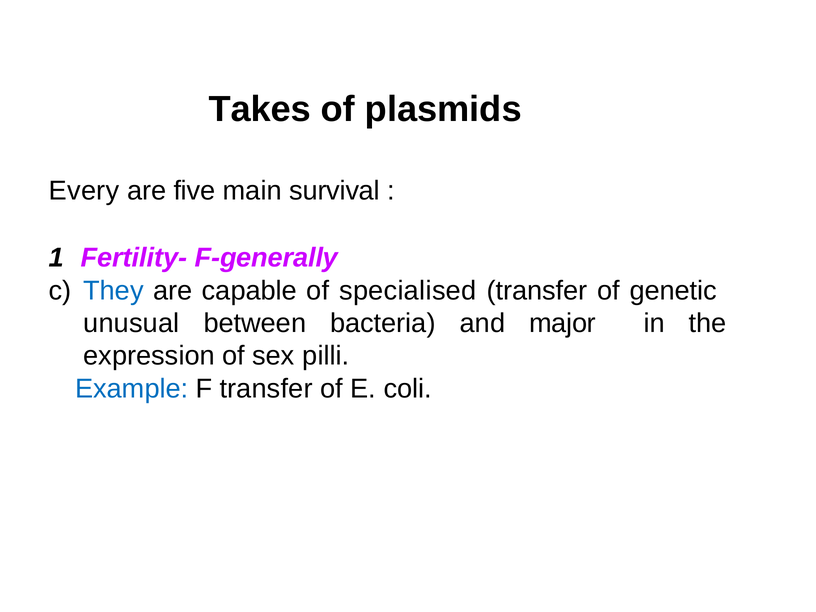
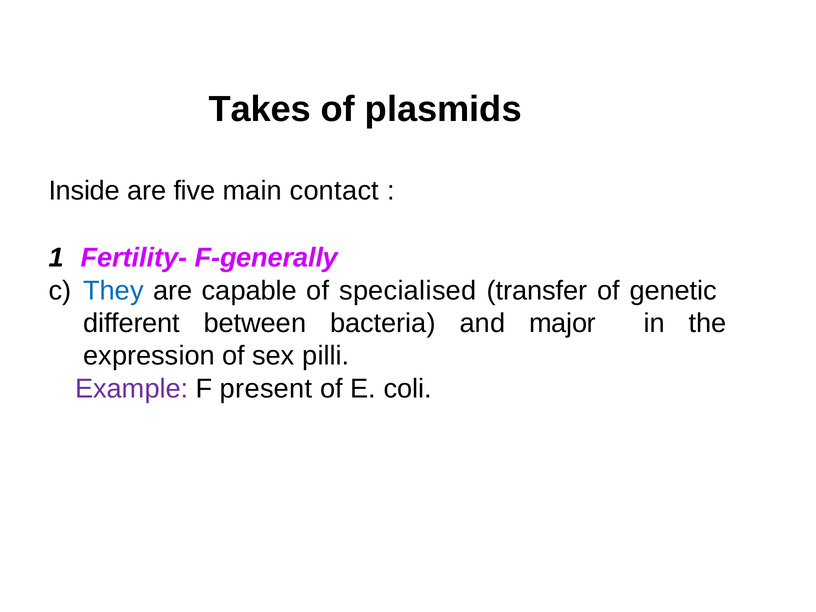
Every: Every -> Inside
survival: survival -> contact
unusual: unusual -> different
Example colour: blue -> purple
F transfer: transfer -> present
